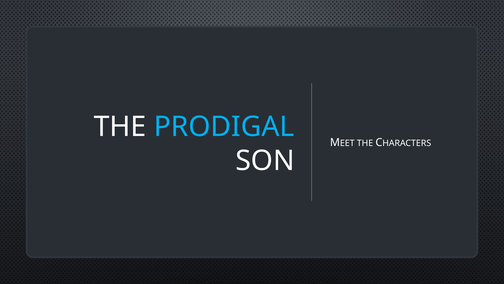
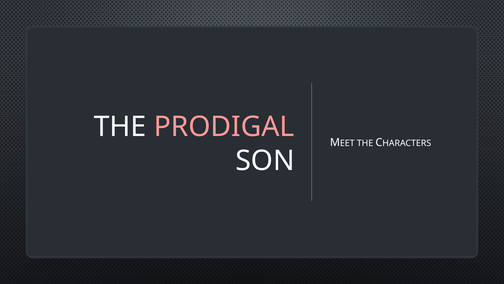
PRODIGAL colour: light blue -> pink
